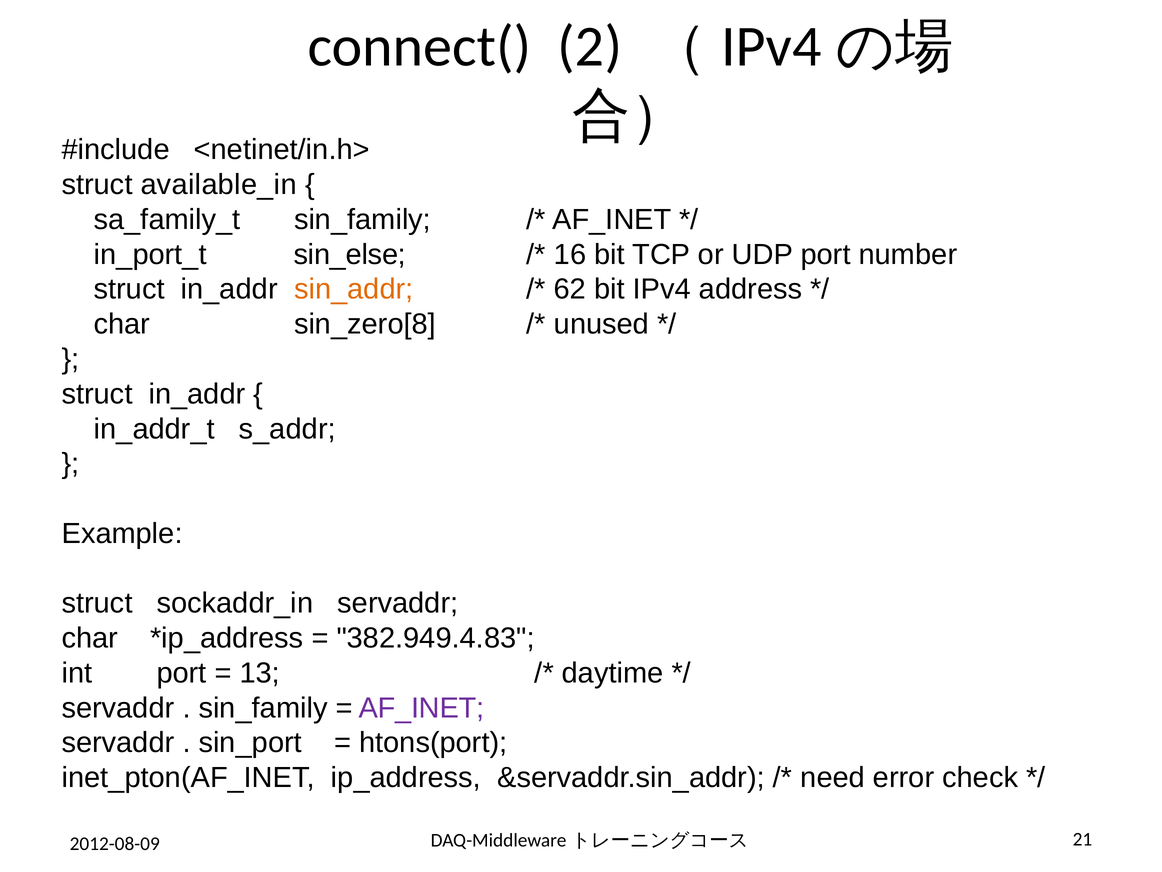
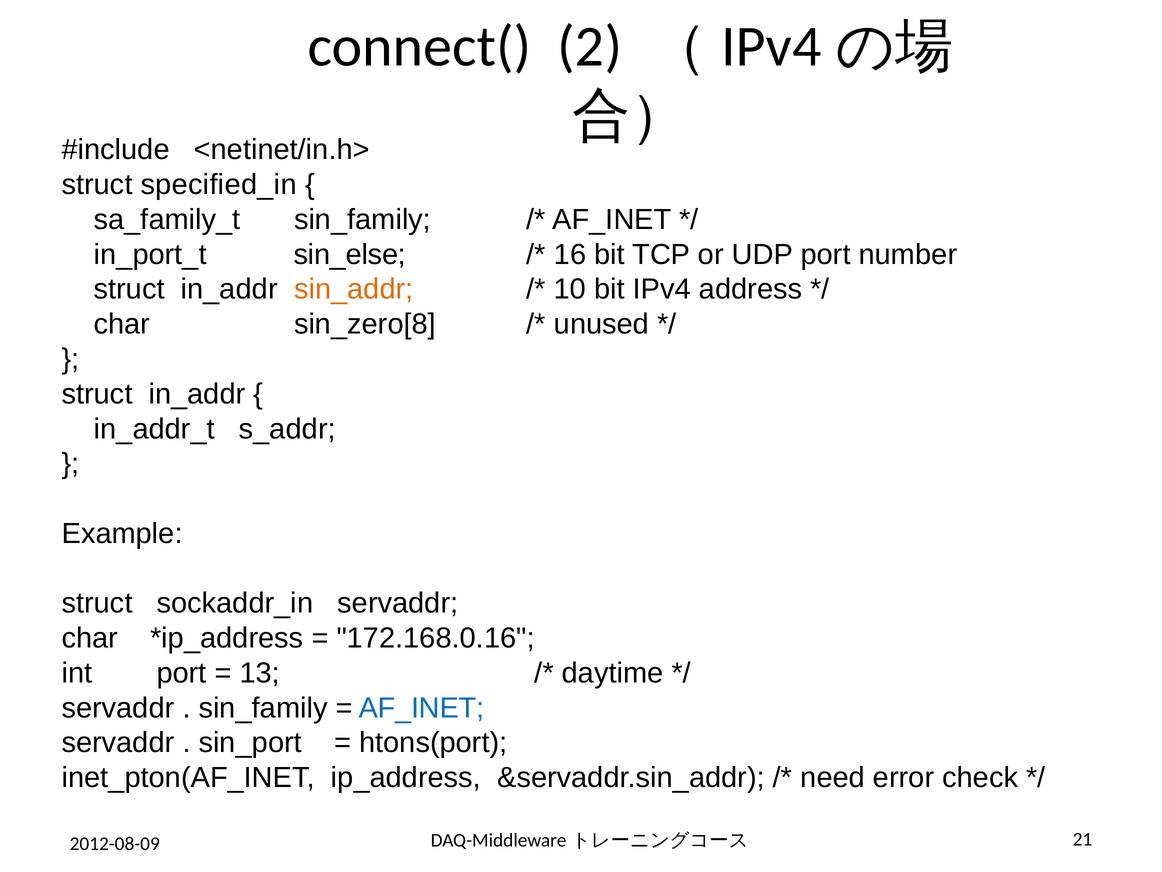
available_in: available_in -> specified_in
62: 62 -> 10
382.949.4.83: 382.949.4.83 -> 172.168.0.16
AF_INET at (421, 708) colour: purple -> blue
